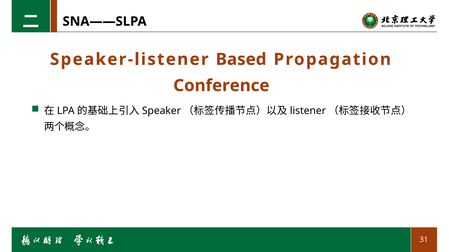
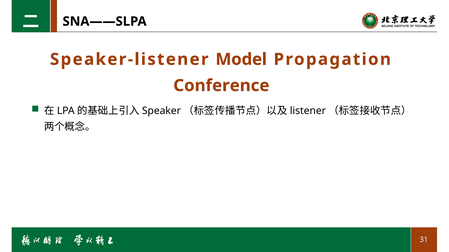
Based: Based -> Model
